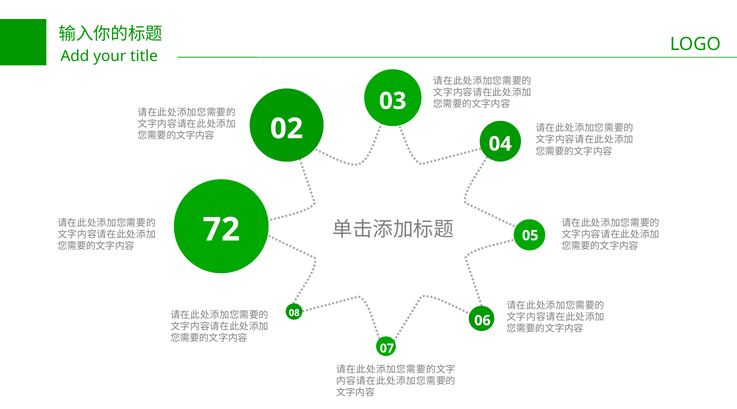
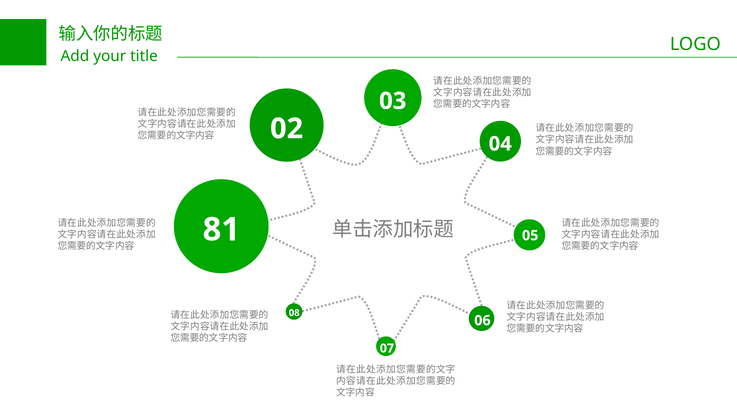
72: 72 -> 81
